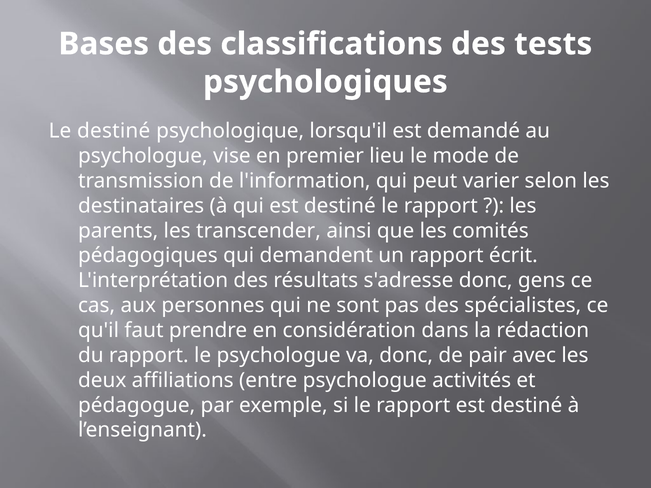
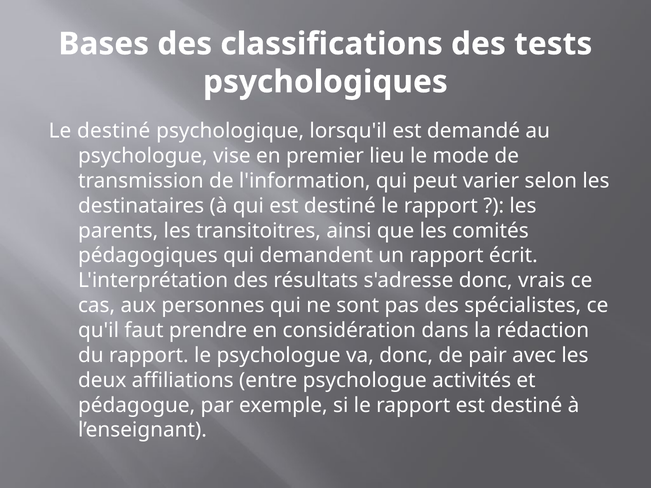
transcender: transcender -> transitoitres
gens: gens -> vrais
